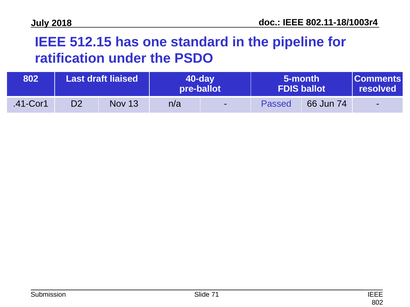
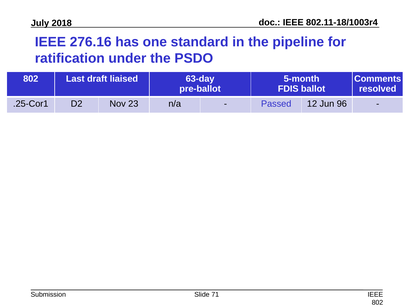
512.15: 512.15 -> 276.16
40-day: 40-day -> 63-day
.41-Cor1: .41-Cor1 -> .25-Cor1
13: 13 -> 23
66: 66 -> 12
74: 74 -> 96
